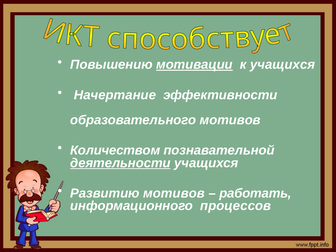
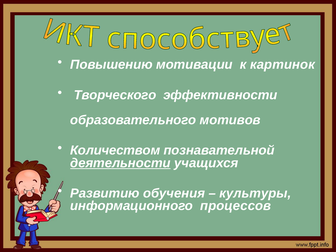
мотивации underline: present -> none
к учащихся: учащихся -> картинок
Начертание: Начертание -> Творческого
Развитию мотивов: мотивов -> обучения
работать: работать -> культуры
